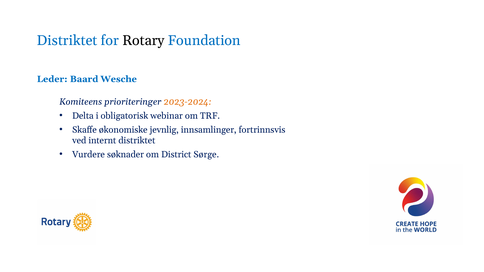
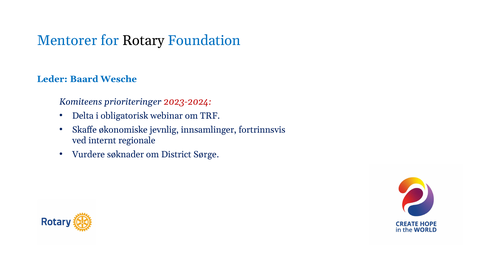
Distriktet at (67, 41): Distriktet -> Mentorer
2023-2024 colour: orange -> red
internt distriktet: distriktet -> regionale
